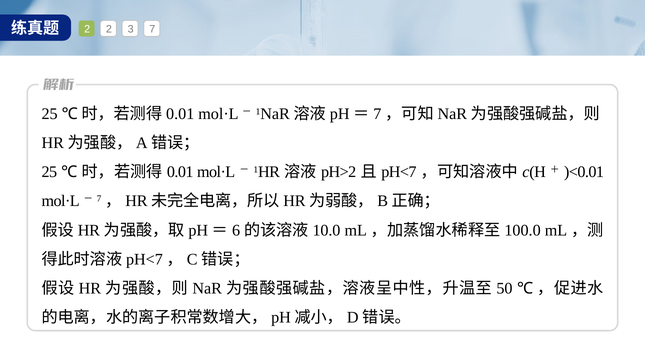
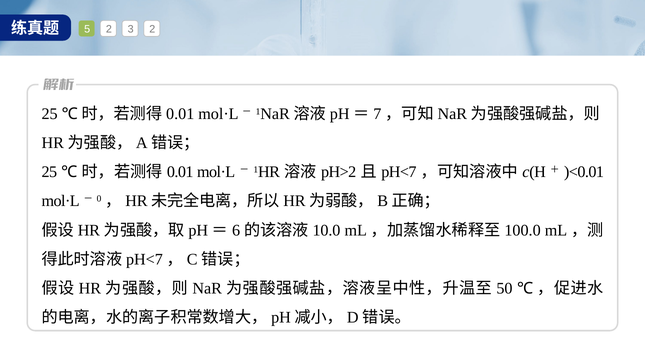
2 at (87, 29): 2 -> 5
3 7: 7 -> 2
7 at (99, 198): 7 -> 0
